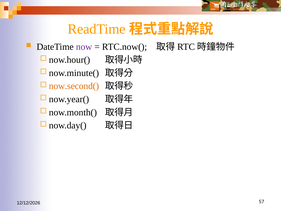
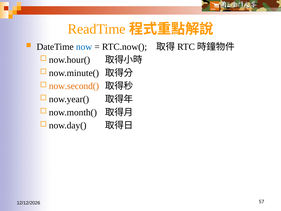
now colour: purple -> blue
